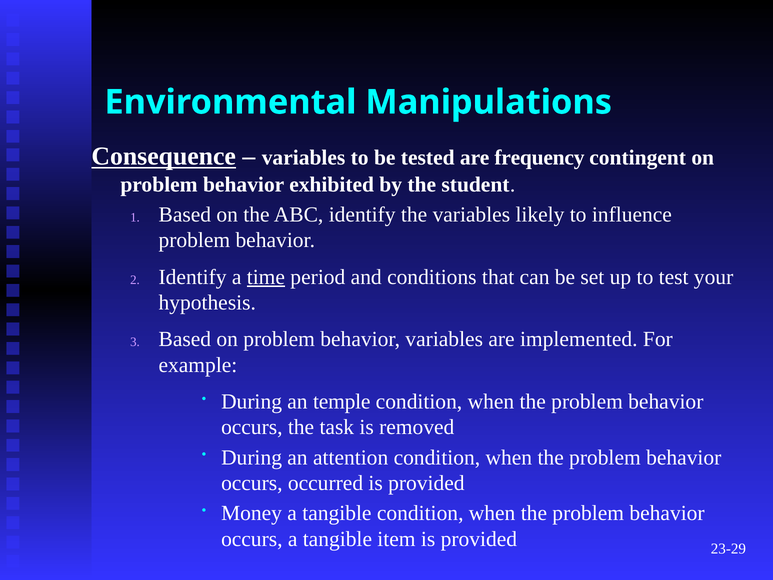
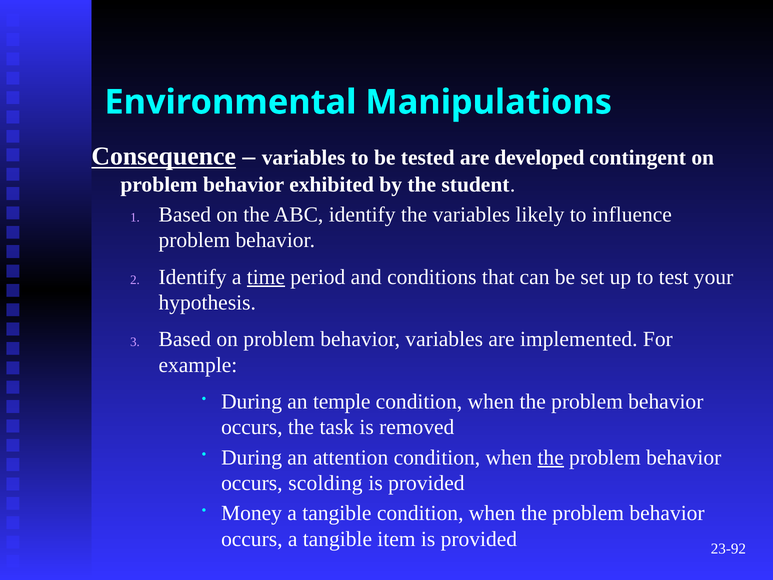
frequency: frequency -> developed
the at (551, 457) underline: none -> present
occurred: occurred -> scolding
23-29: 23-29 -> 23-92
